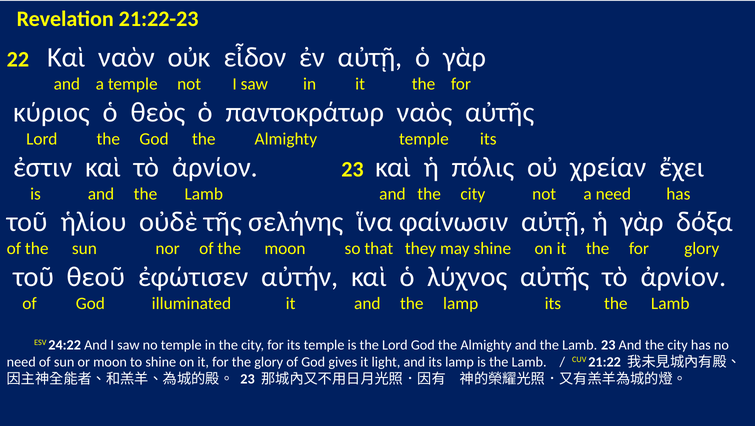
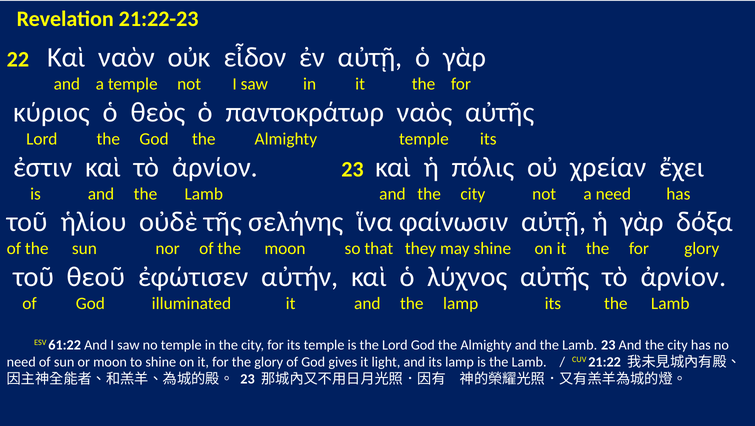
24:22: 24:22 -> 61:22
